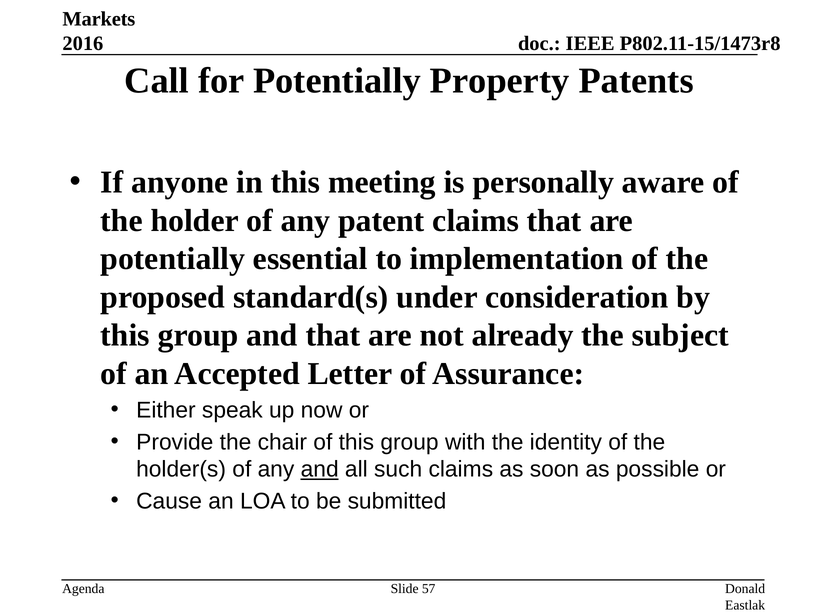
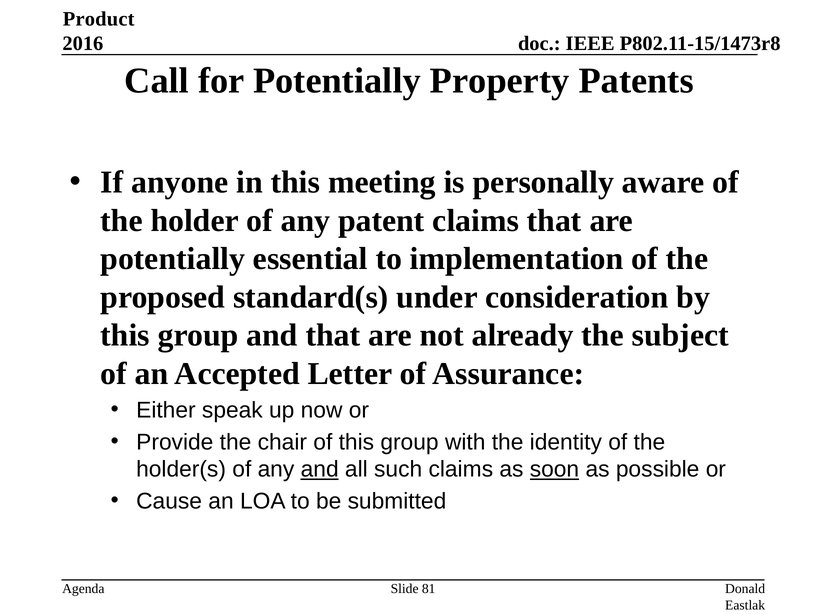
Markets: Markets -> Product
soon underline: none -> present
57: 57 -> 81
